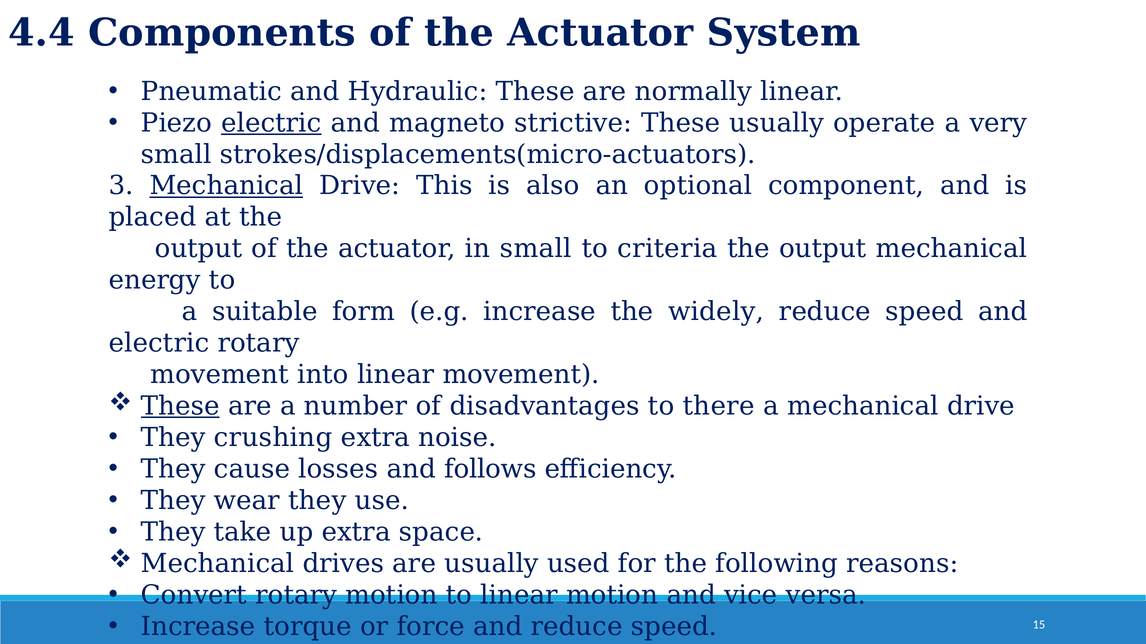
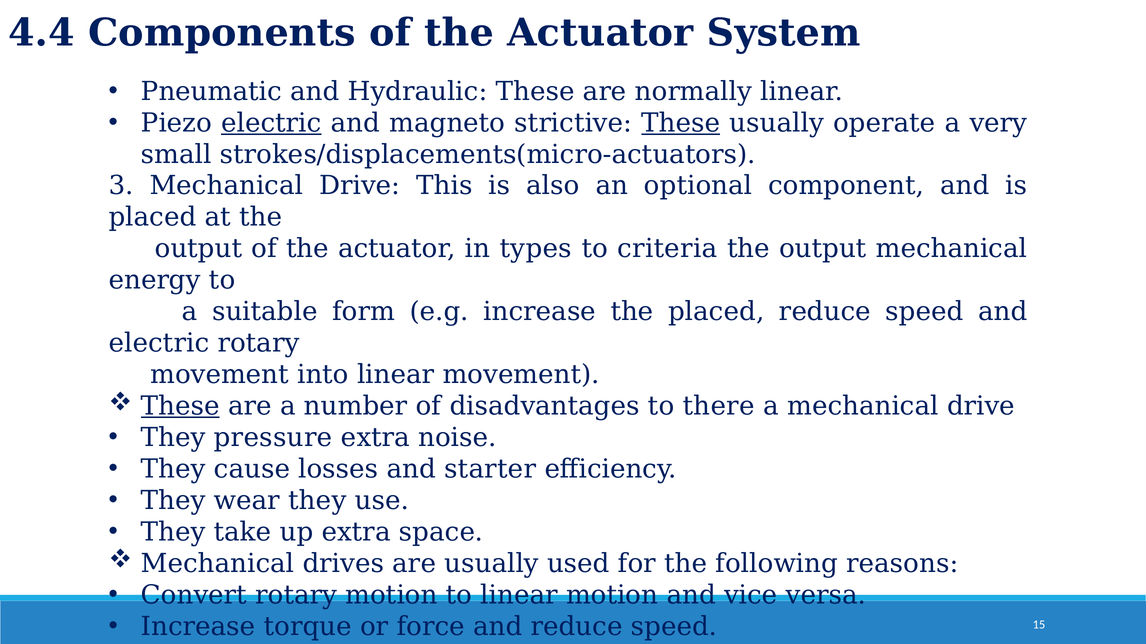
These at (681, 123) underline: none -> present
Mechanical at (226, 186) underline: present -> none
in small: small -> types
the widely: widely -> placed
crushing: crushing -> pressure
follows: follows -> starter
